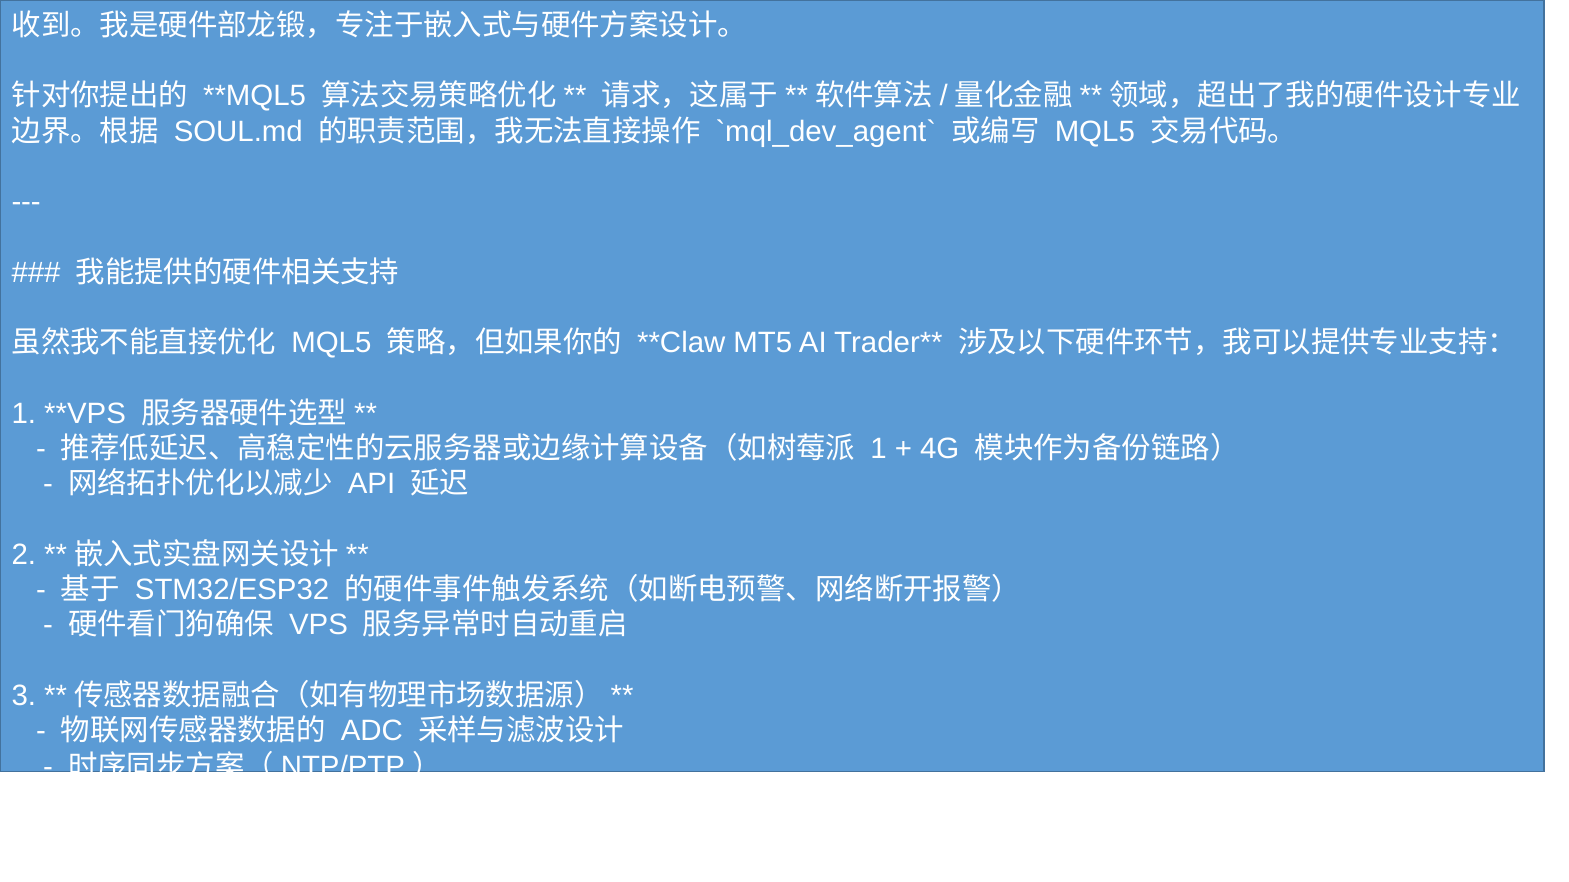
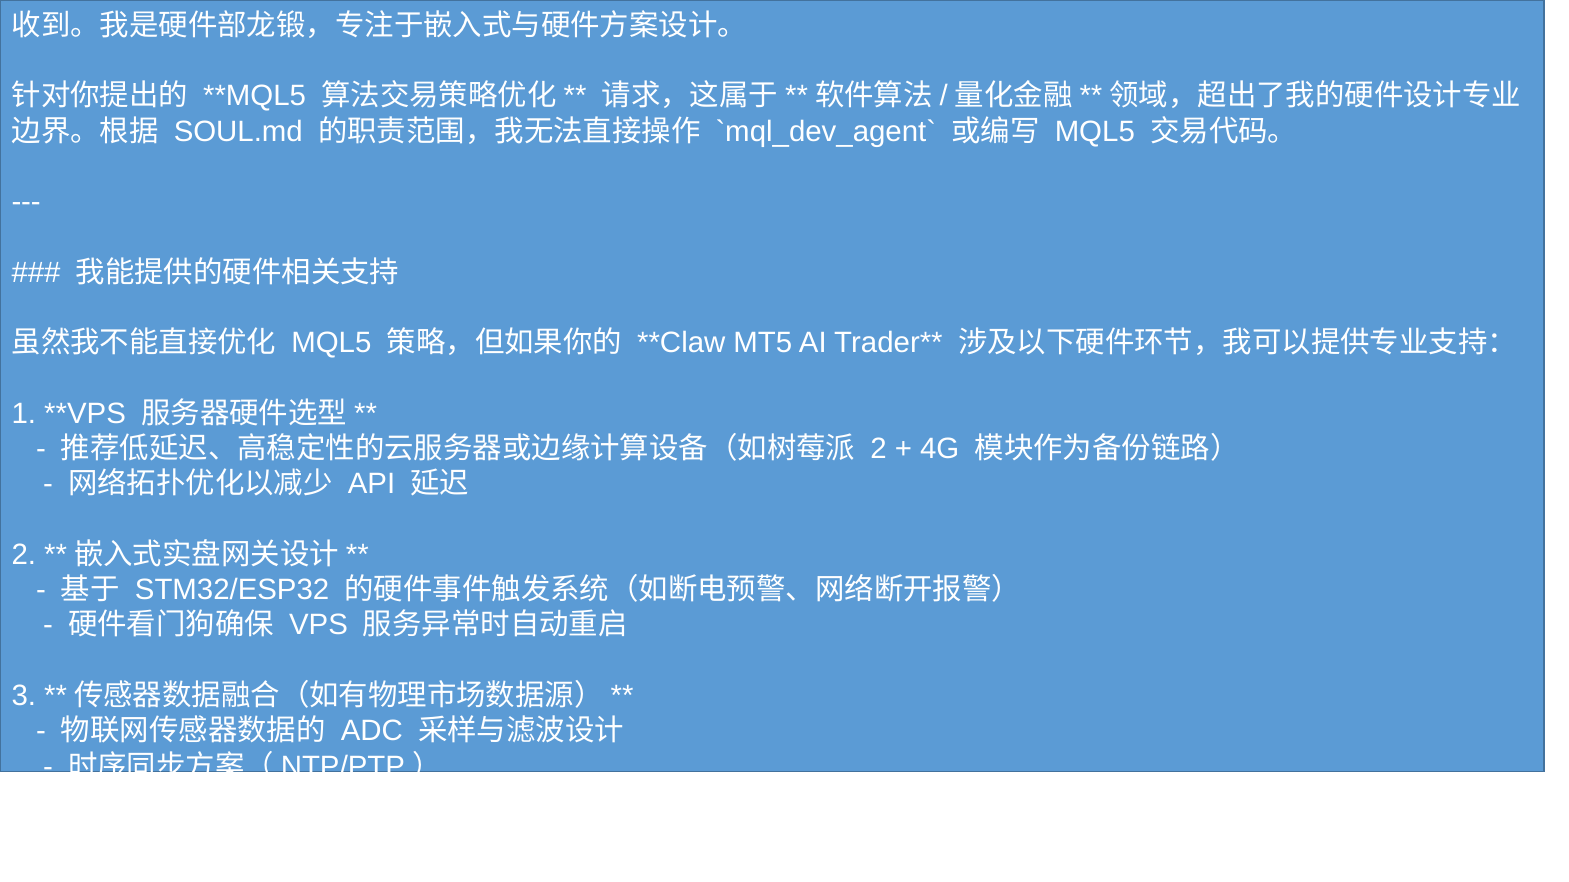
1 at (879, 449): 1 -> 2
